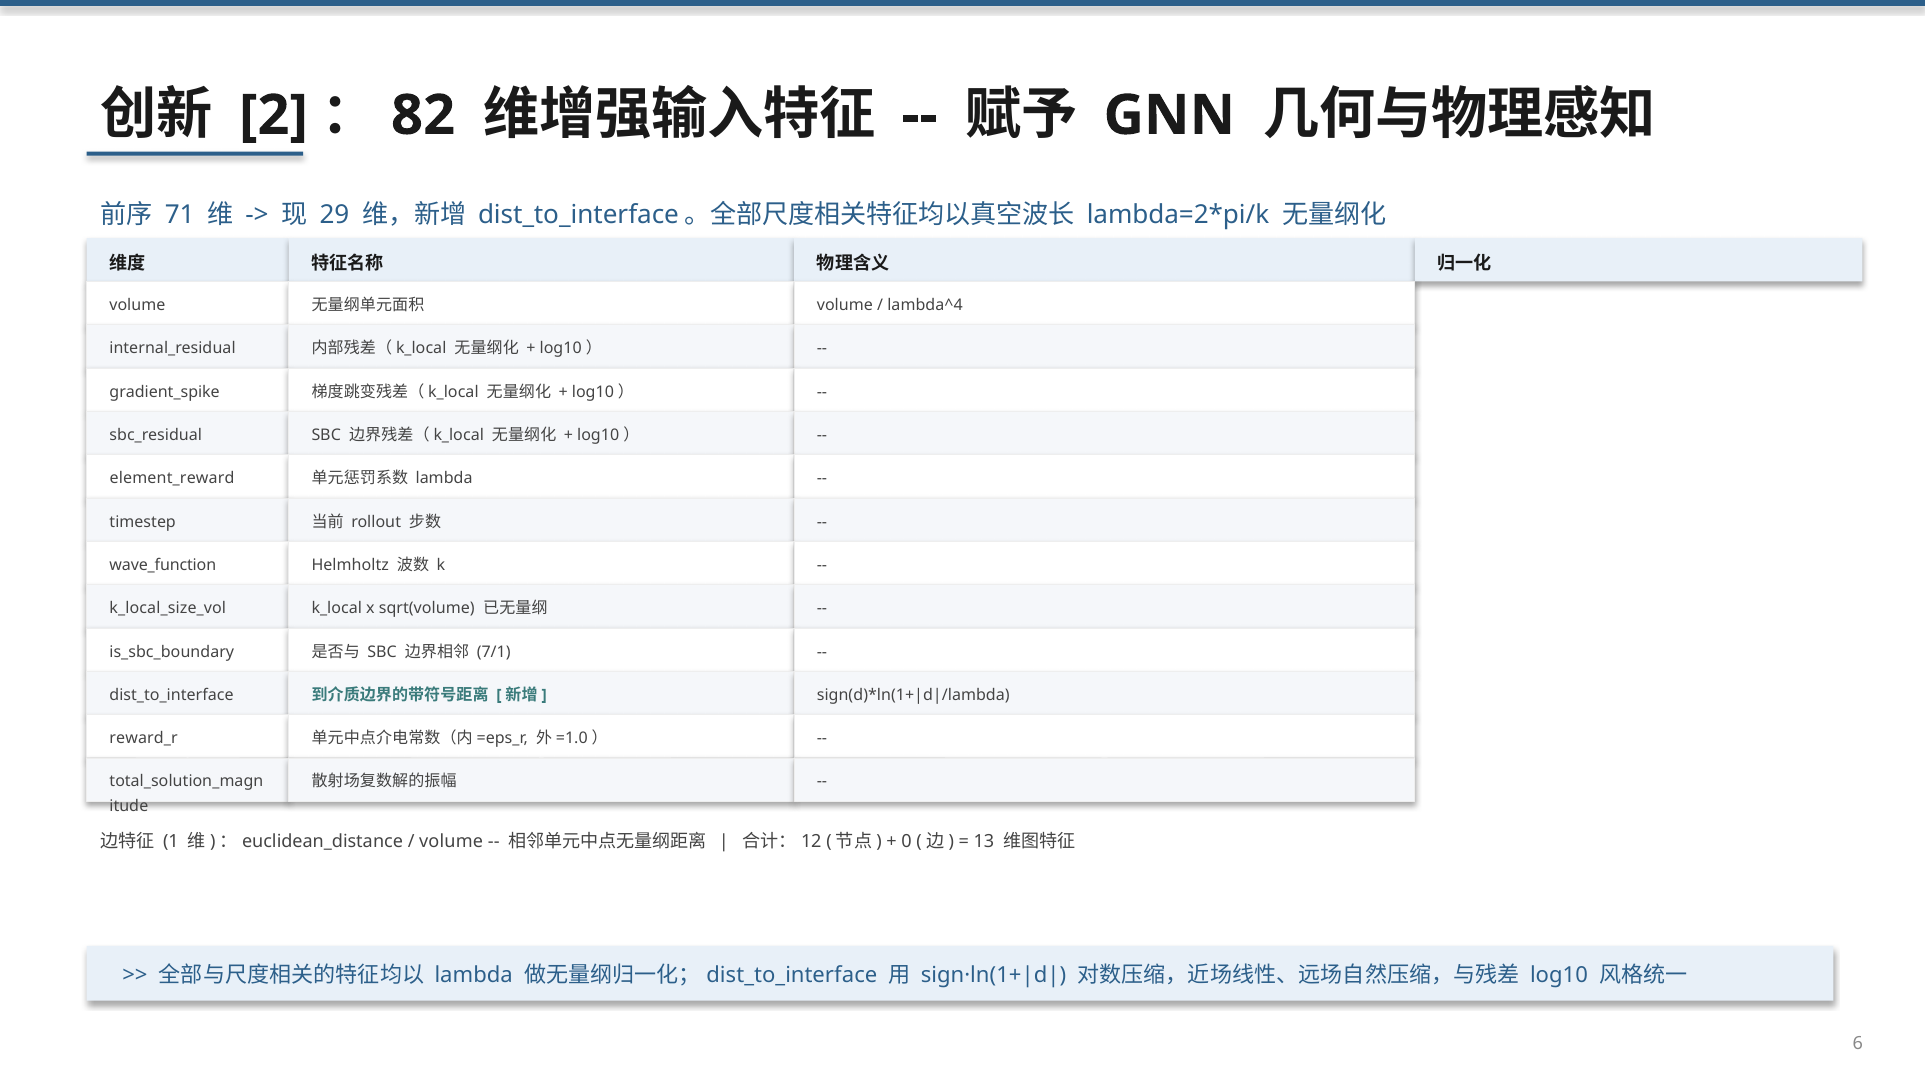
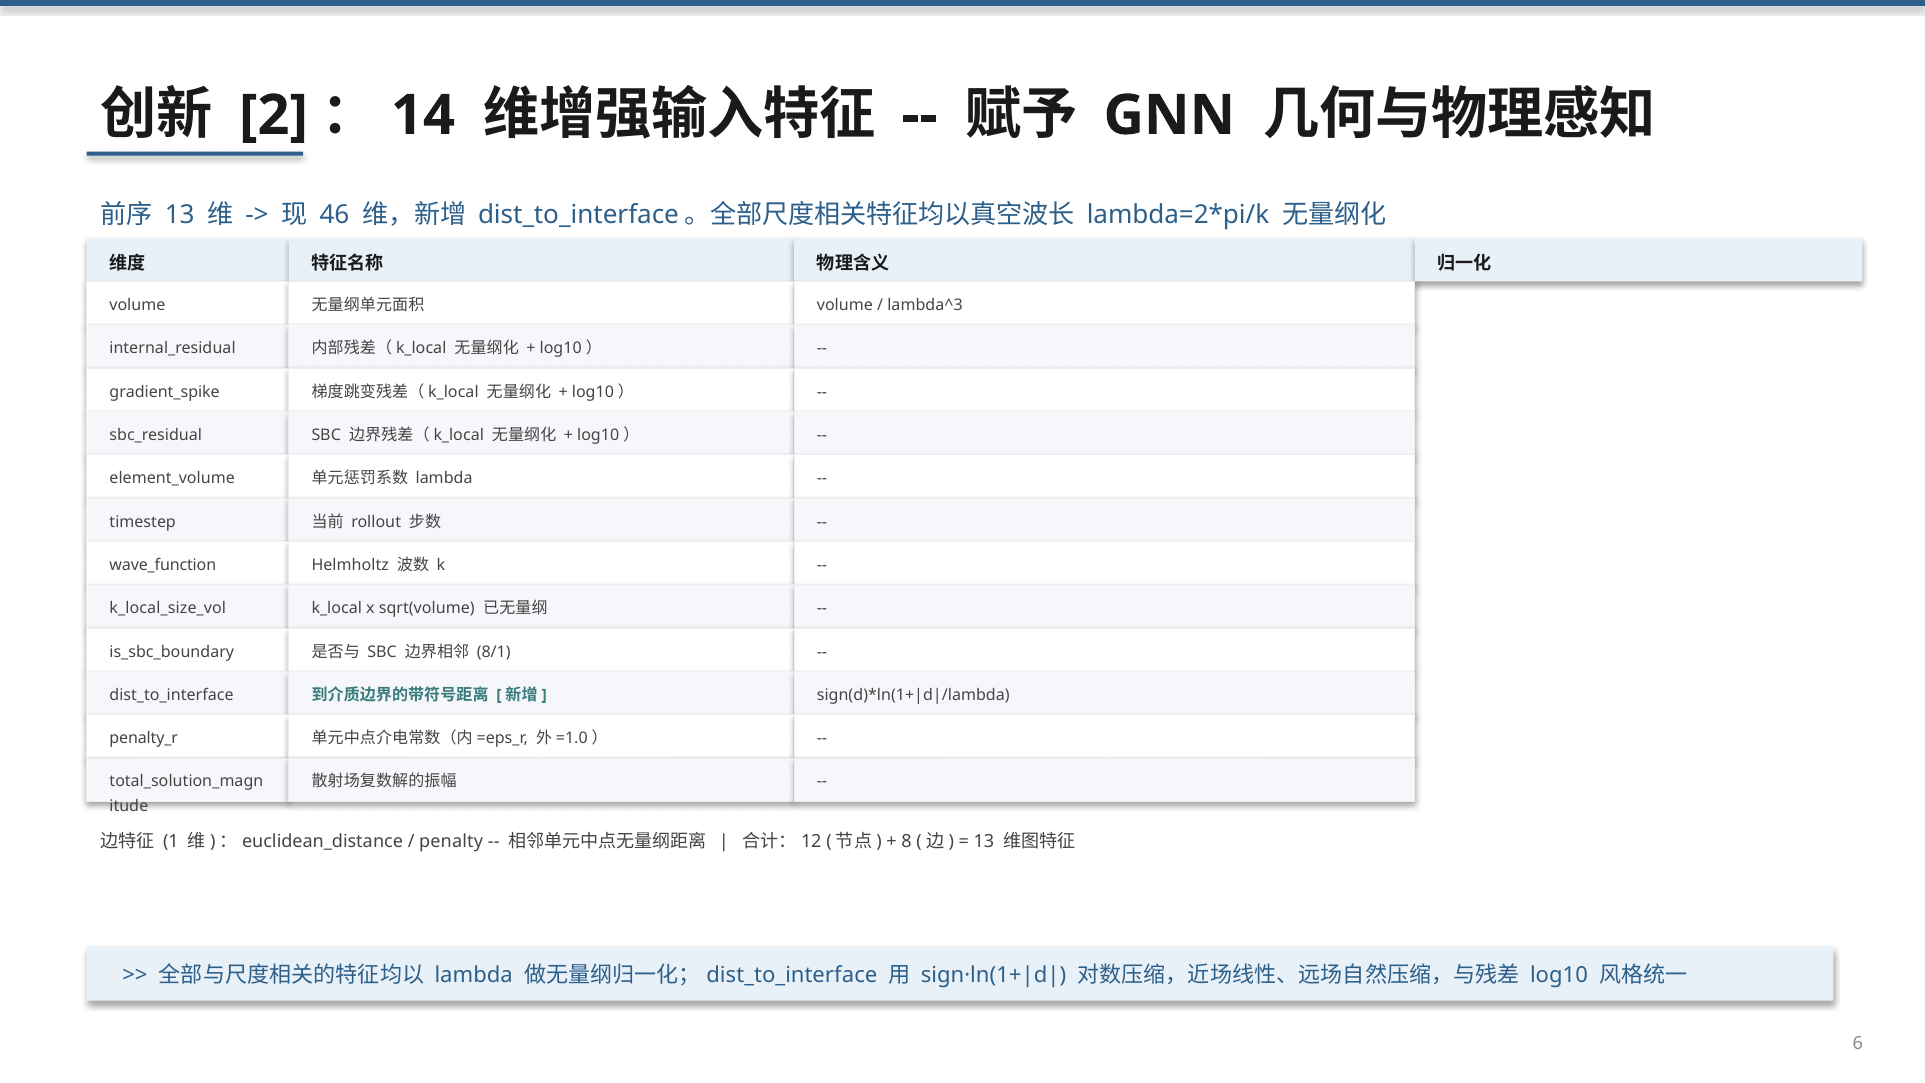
82: 82 -> 14
71 at (180, 214): 71 -> 13
29: 29 -> 46
lambda^4: lambda^4 -> lambda^3
element_reward: element_reward -> element_volume
7/1: 7/1 -> 8/1
reward_r: reward_r -> penalty_r
volume at (451, 841): volume -> penalty
0: 0 -> 8
